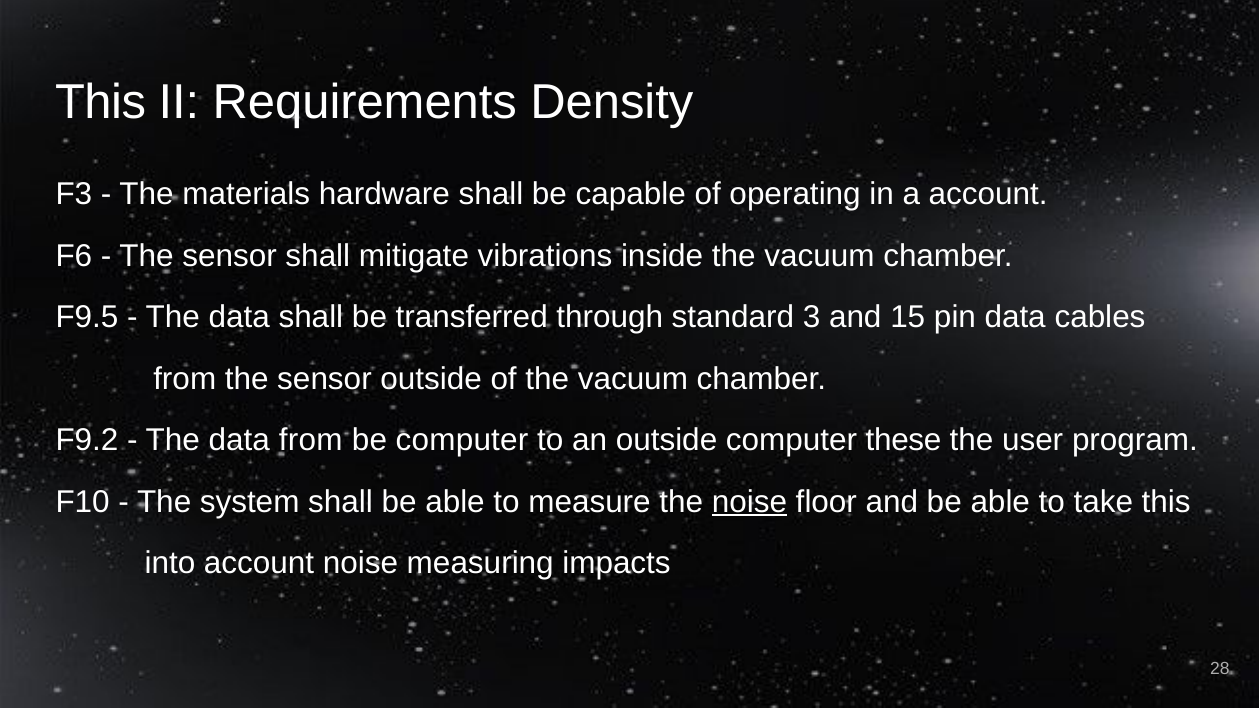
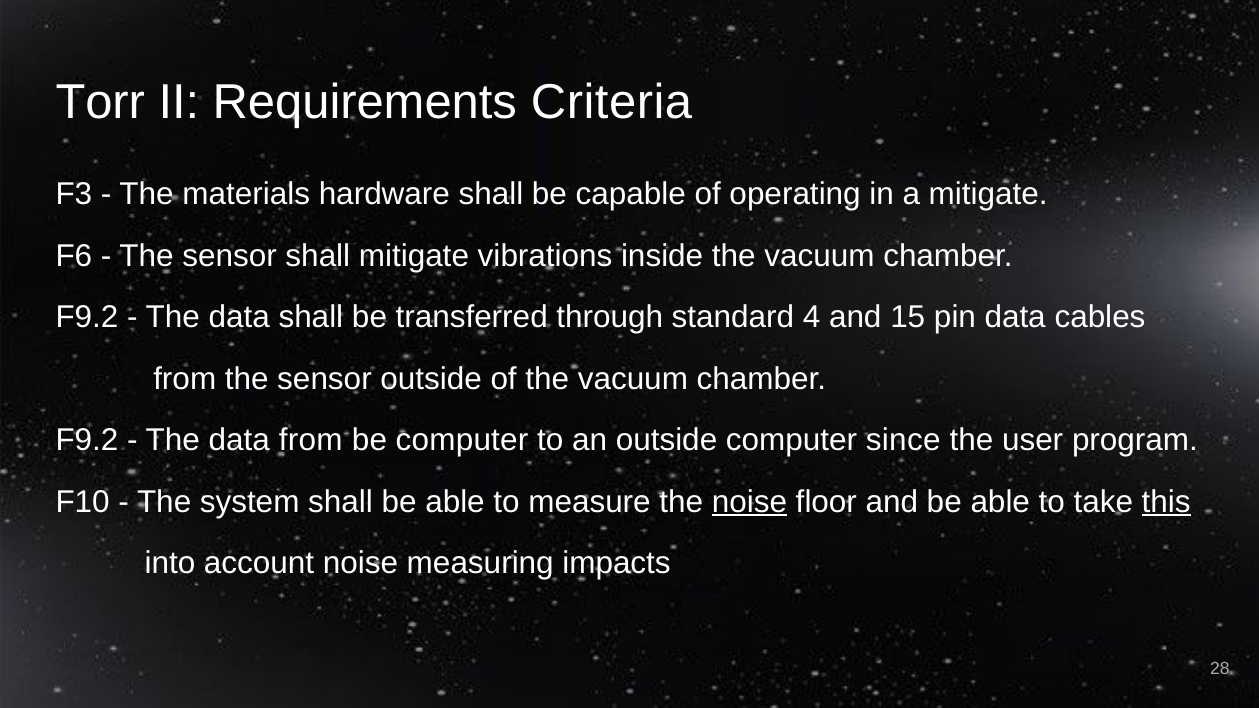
This at (100, 102): This -> Torr
Density: Density -> Criteria
a account: account -> mitigate
F9.5 at (87, 318): F9.5 -> F9.2
3: 3 -> 4
these: these -> since
this at (1166, 502) underline: none -> present
